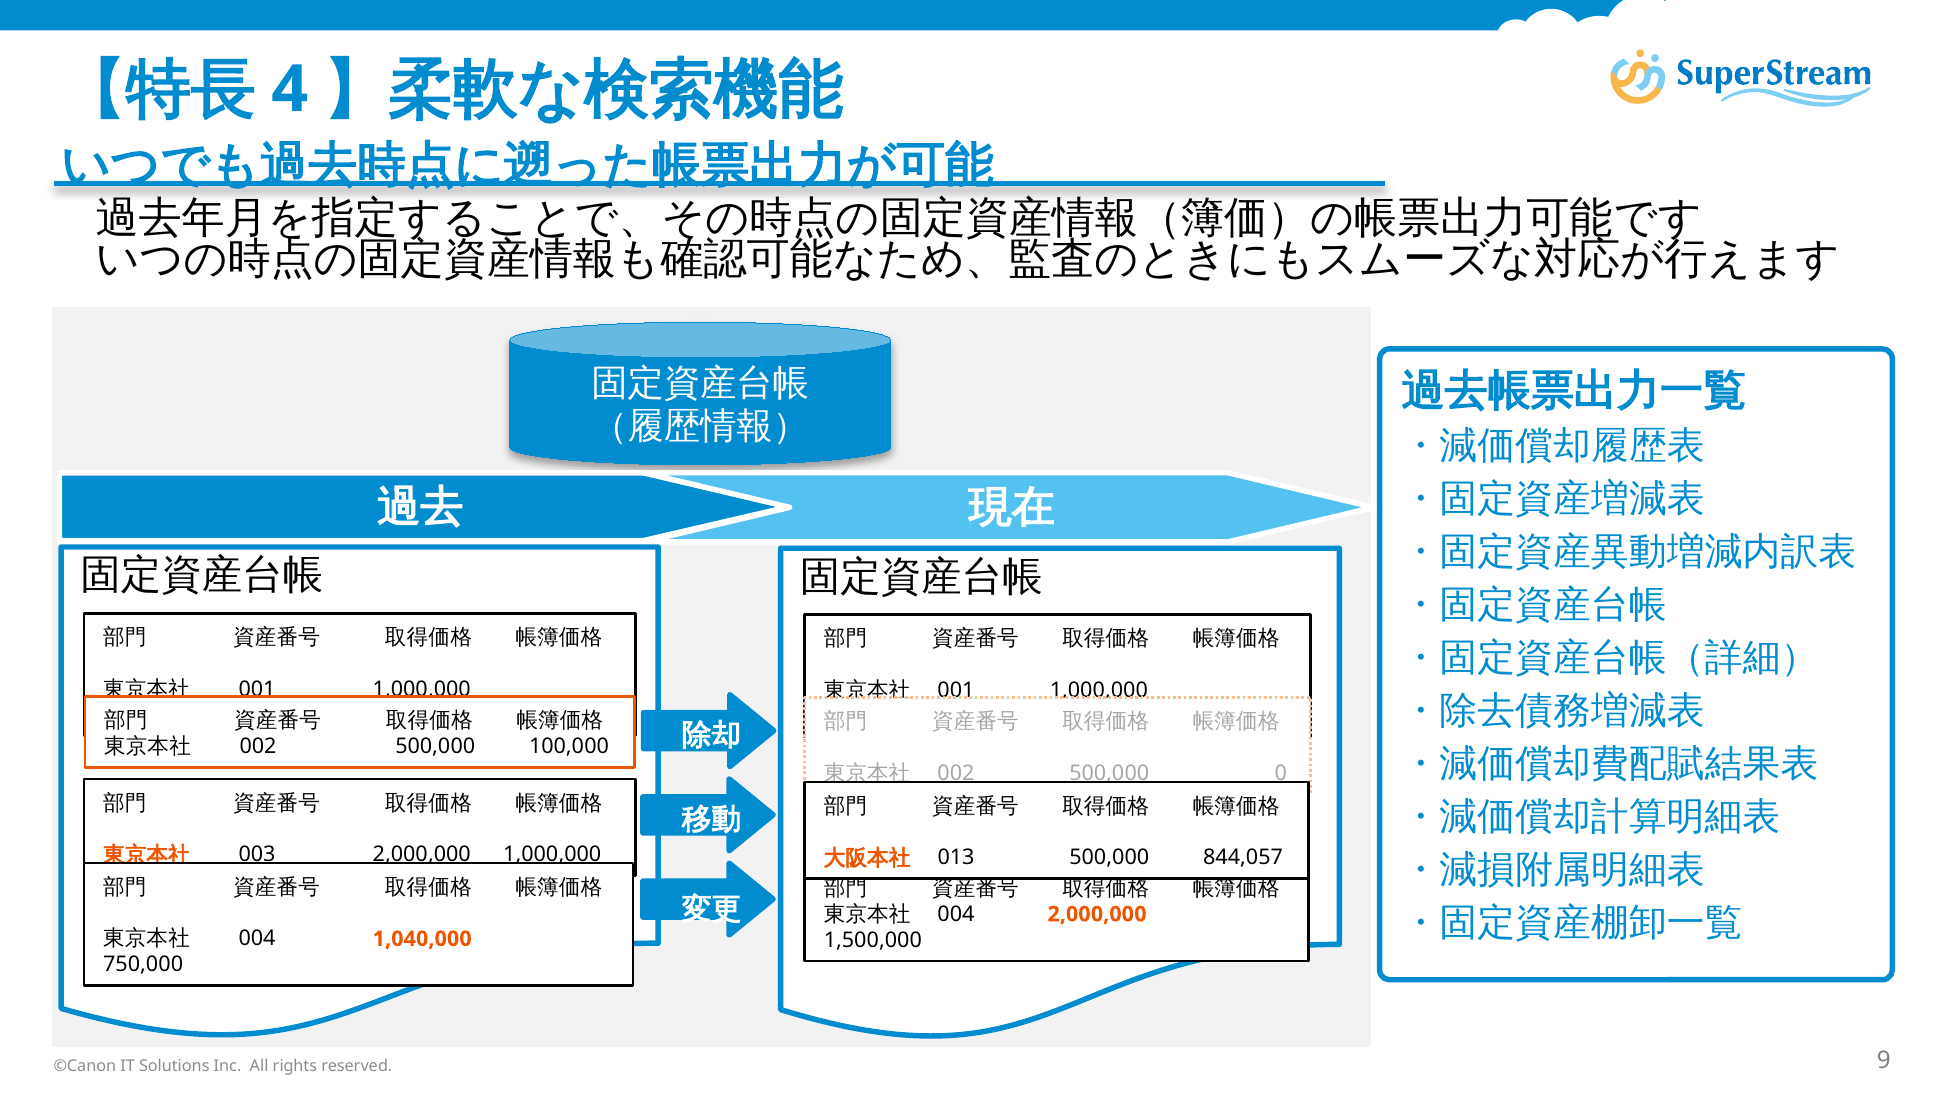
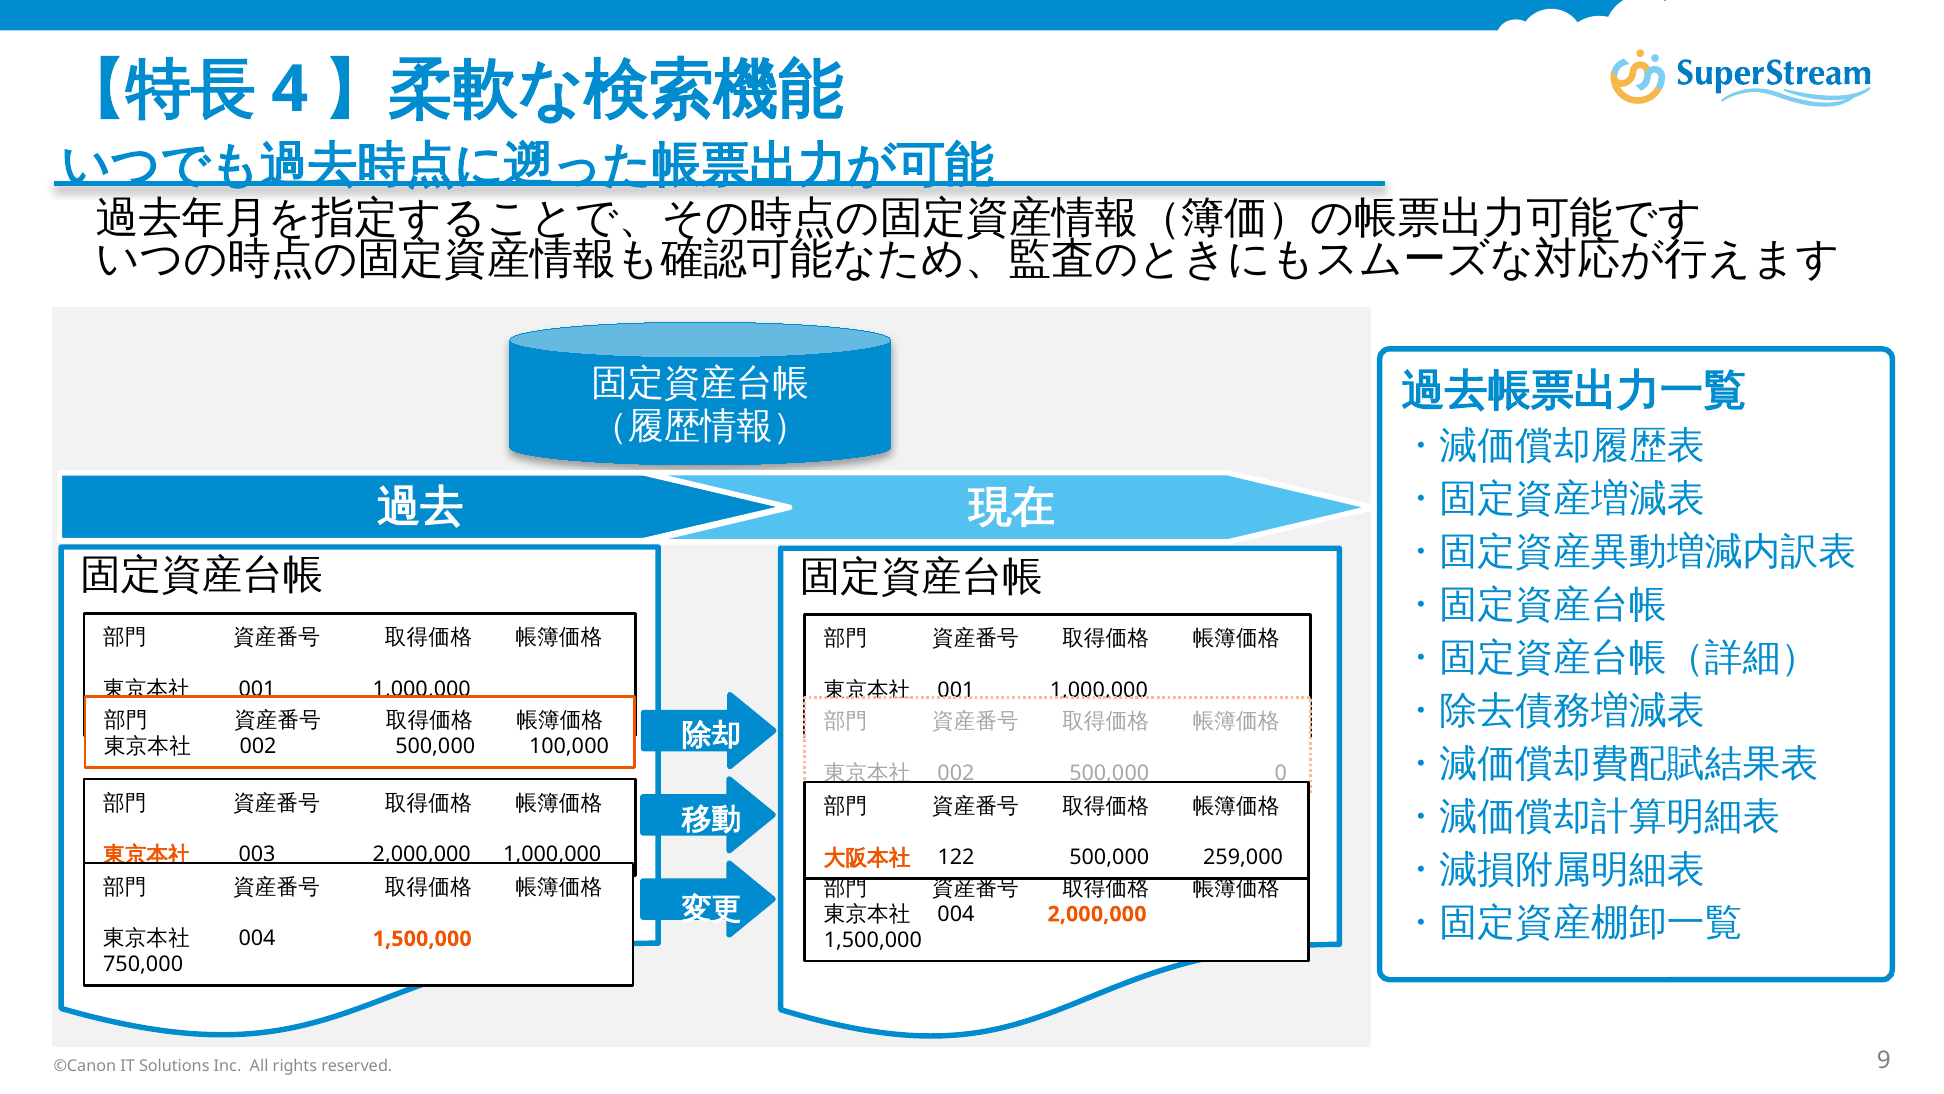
013: 013 -> 122
844,057: 844,057 -> 259,000
004 1,040,000: 1,040,000 -> 1,500,000
